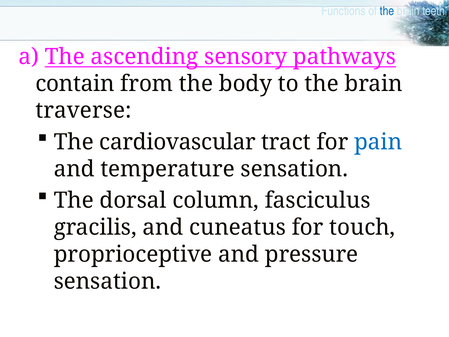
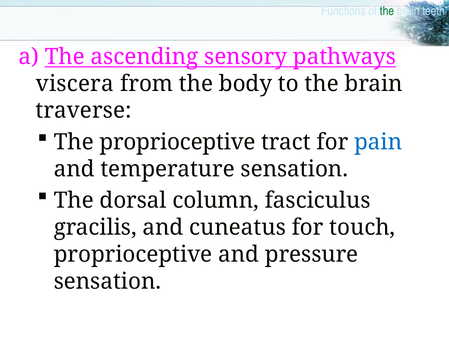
the at (387, 11) colour: blue -> green
contain: contain -> viscera
The cardiovascular: cardiovascular -> proprioceptive
